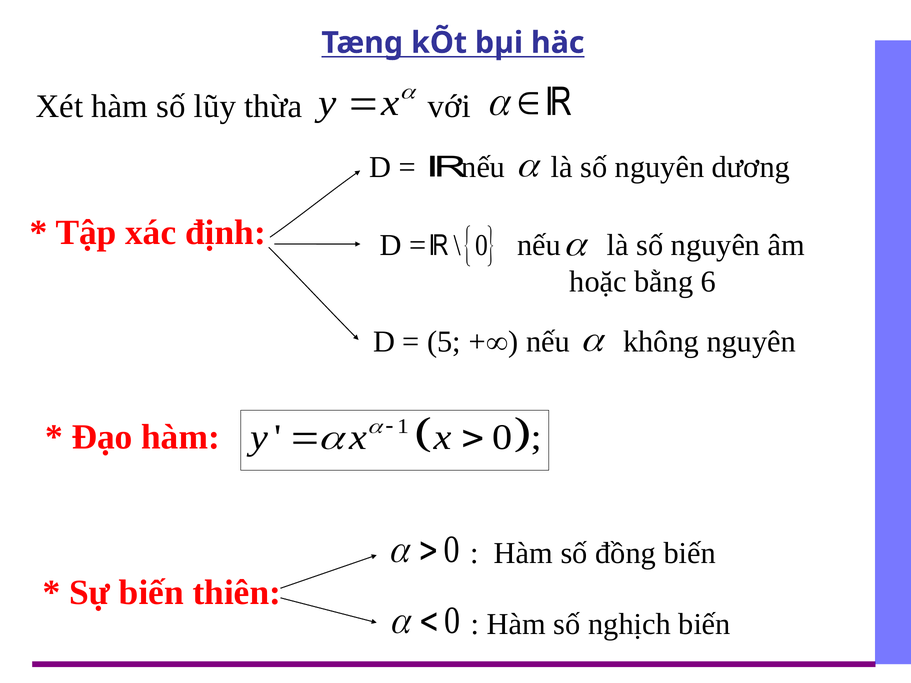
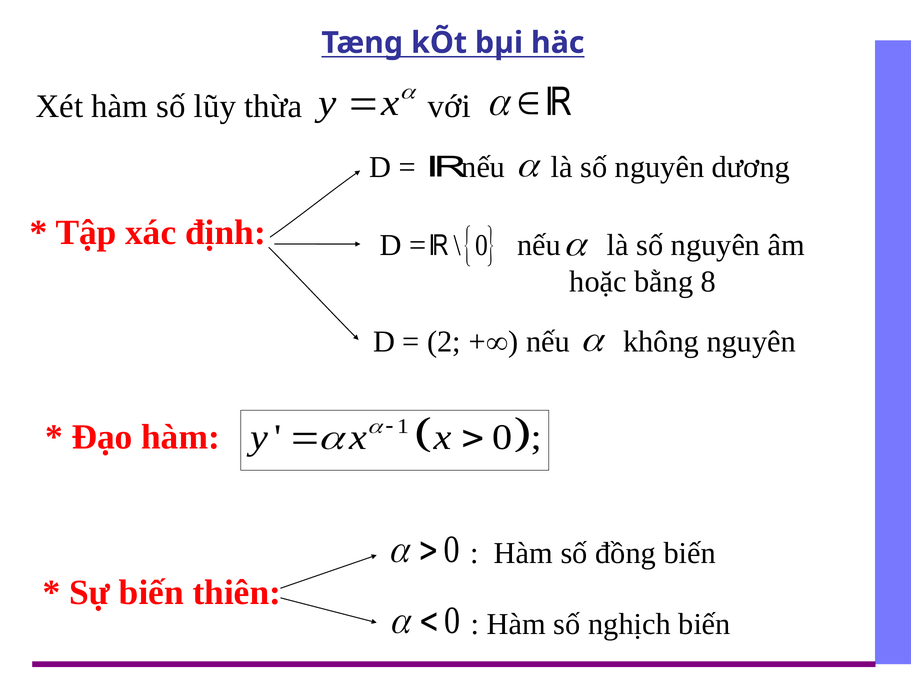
6: 6 -> 8
5: 5 -> 2
